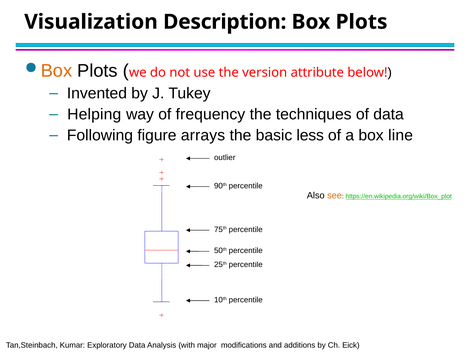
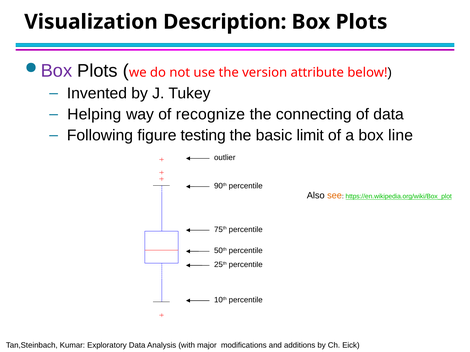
Box at (56, 71) colour: orange -> purple
frequency: frequency -> recognize
techniques: techniques -> connecting
arrays: arrays -> testing
less: less -> limit
